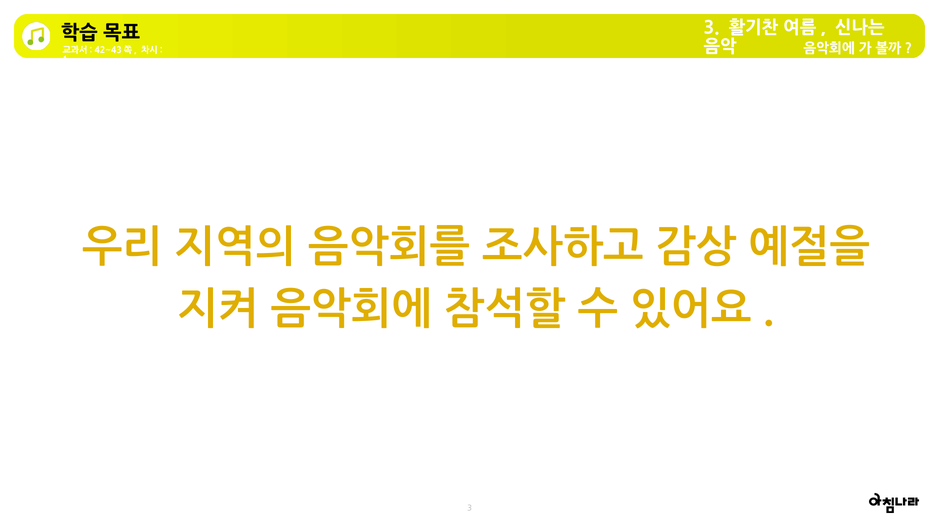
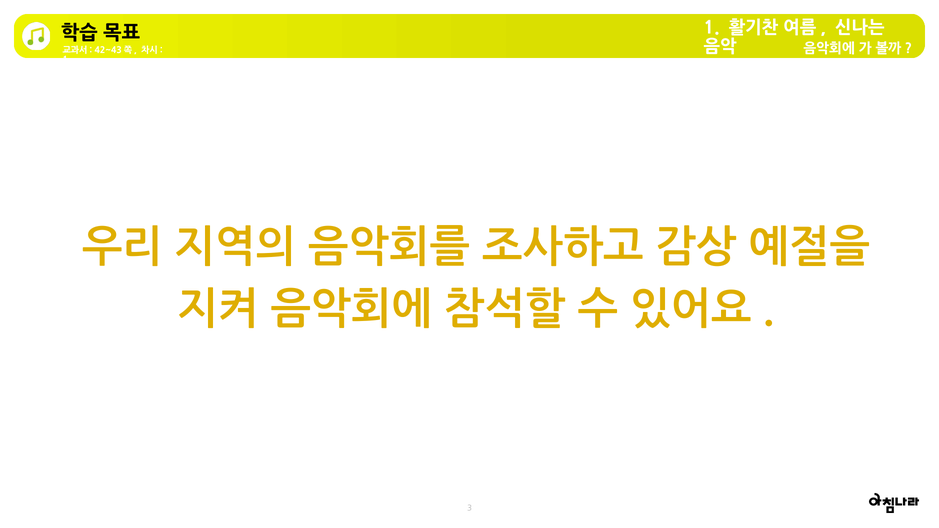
3 at (711, 28): 3 -> 1
